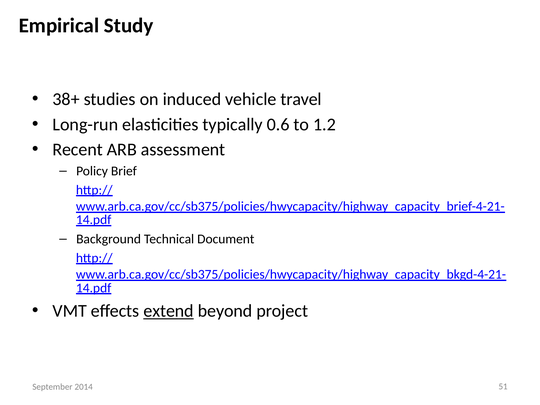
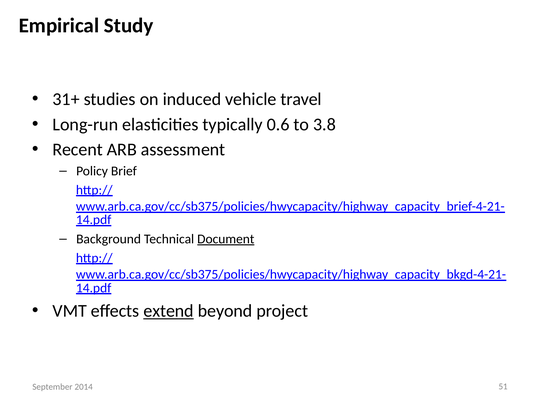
38+: 38+ -> 31+
1.2: 1.2 -> 3.8
Document underline: none -> present
